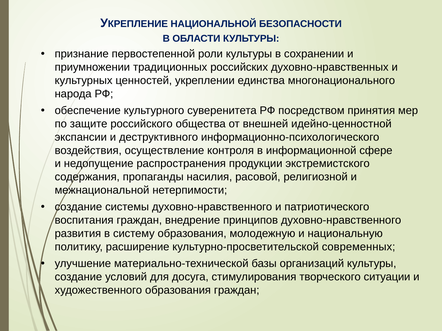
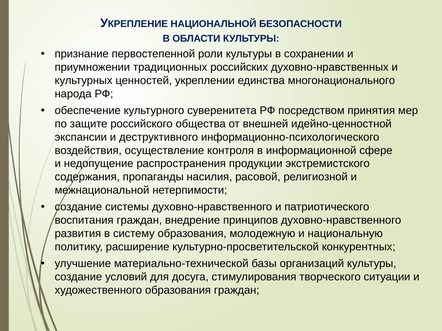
современных: современных -> конкурентных
